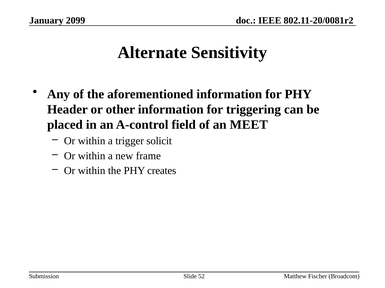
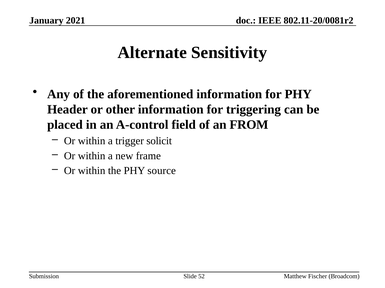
2099: 2099 -> 2021
MEET: MEET -> FROM
creates: creates -> source
